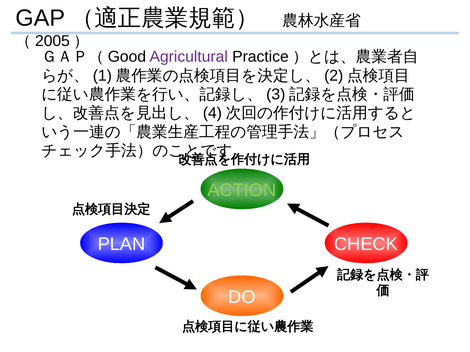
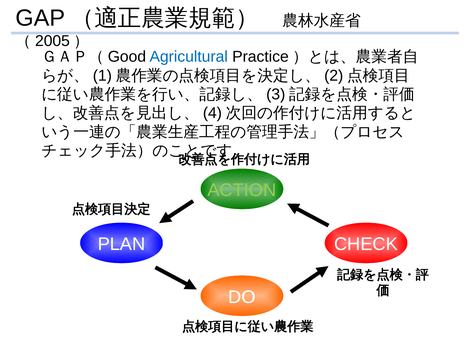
Agricultural colour: purple -> blue
